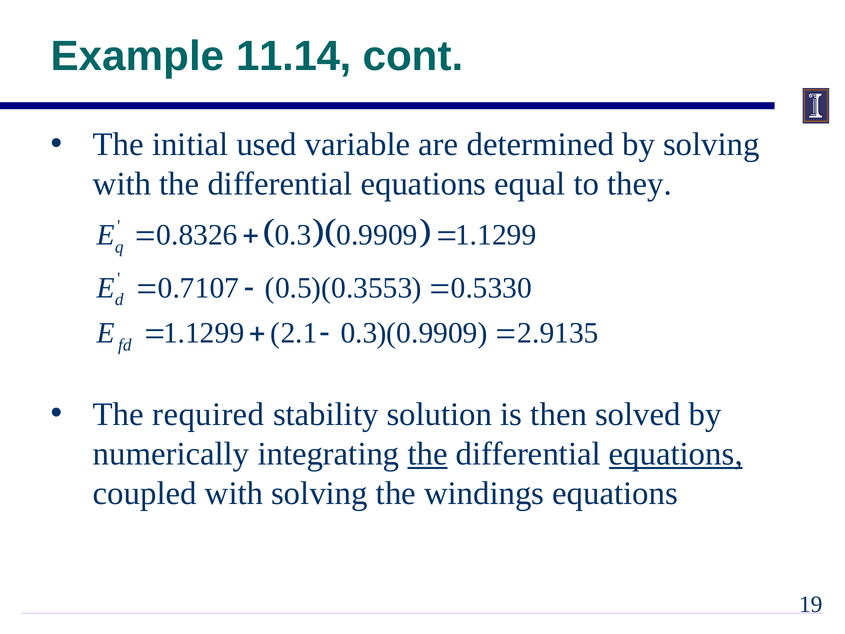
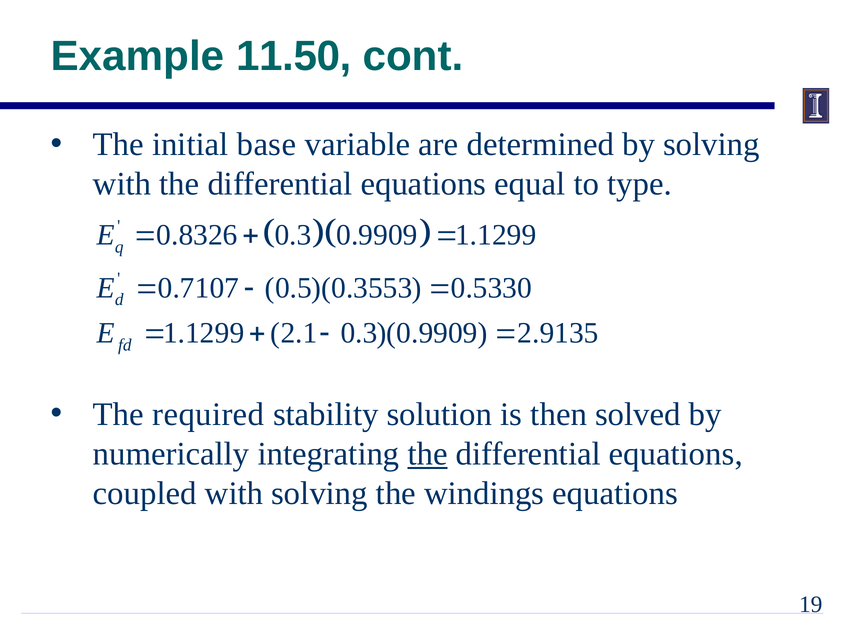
11.14: 11.14 -> 11.50
used: used -> base
they: they -> type
equations at (676, 454) underline: present -> none
